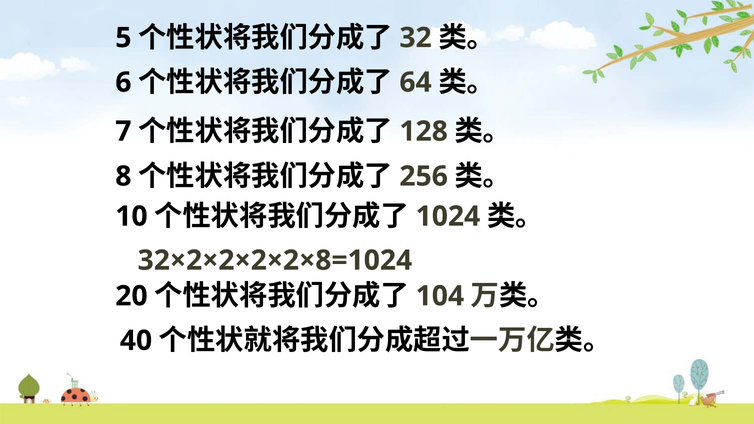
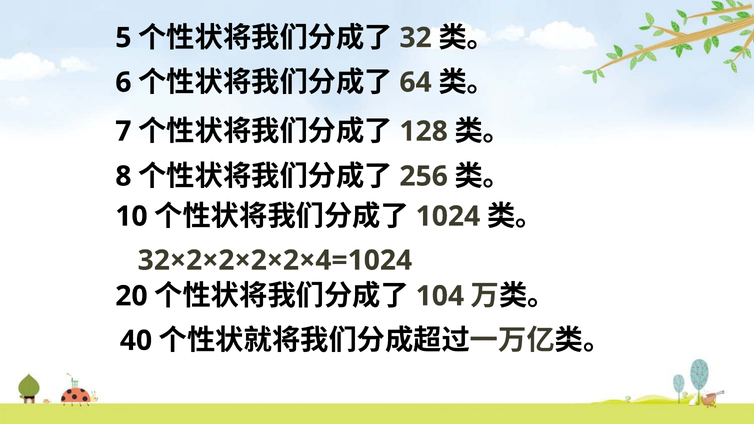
32×2×2×2×2×8=1024: 32×2×2×2×2×8=1024 -> 32×2×2×2×2×4=1024
